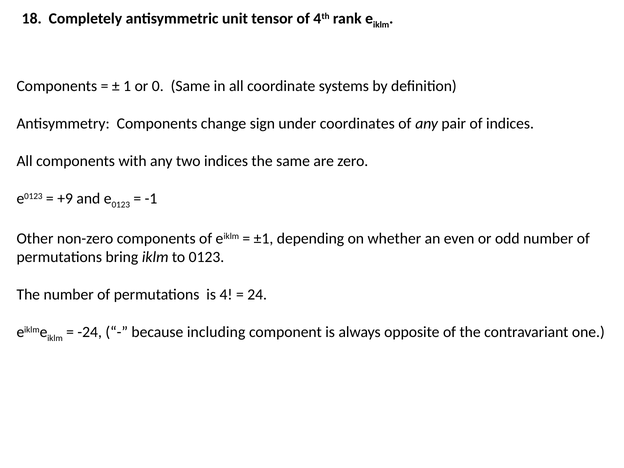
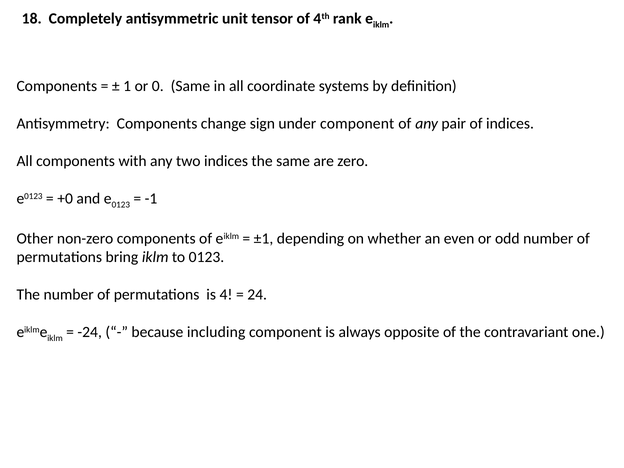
under coordinates: coordinates -> component
+9: +9 -> +0
